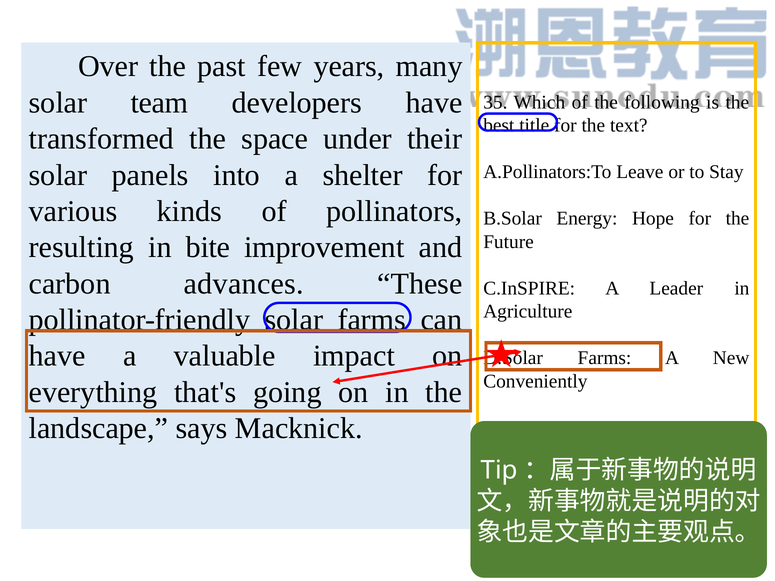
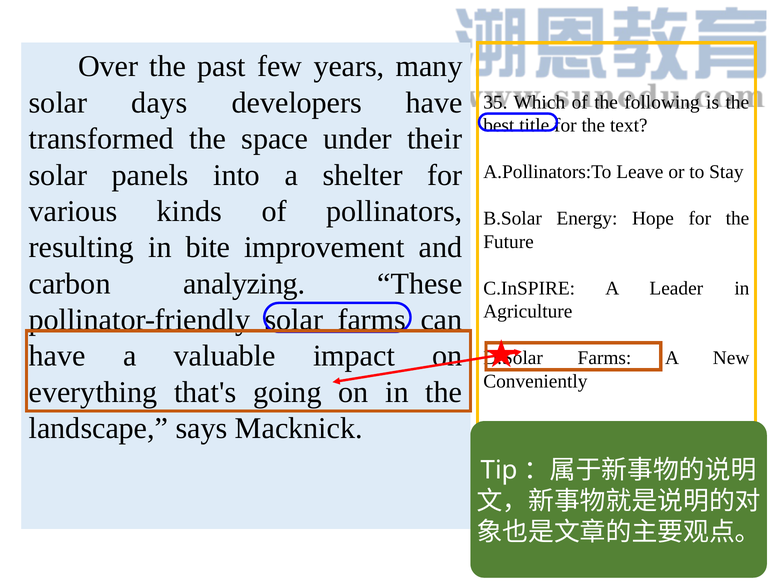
team: team -> days
advances: advances -> analyzing
